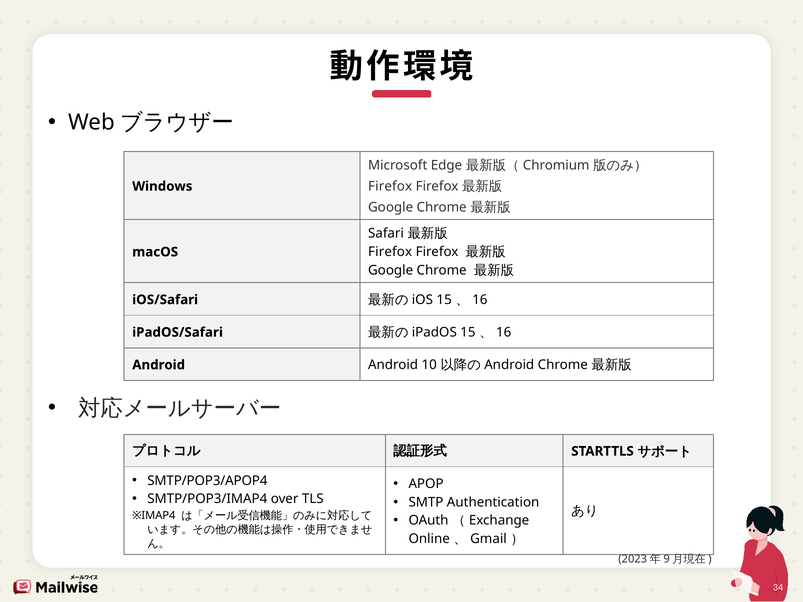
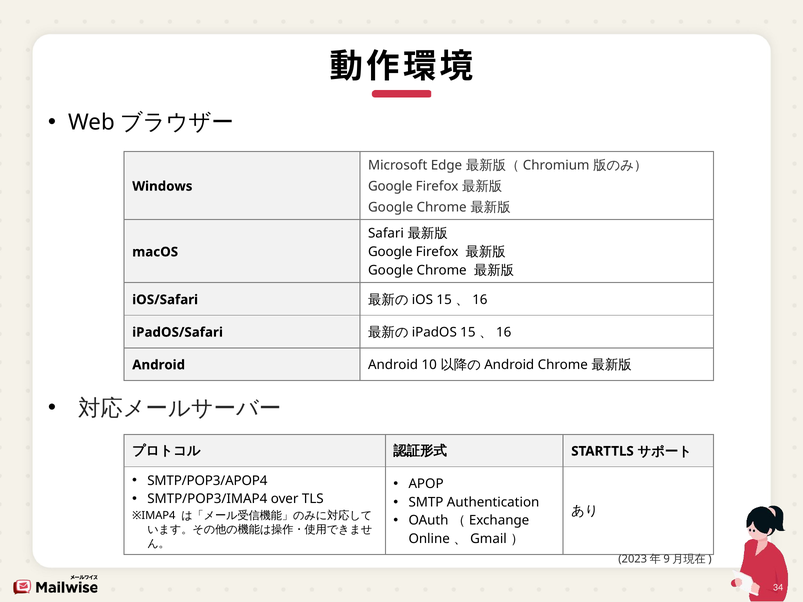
Firefox at (390, 186): Firefox -> Google
Firefox at (390, 252): Firefox -> Google
